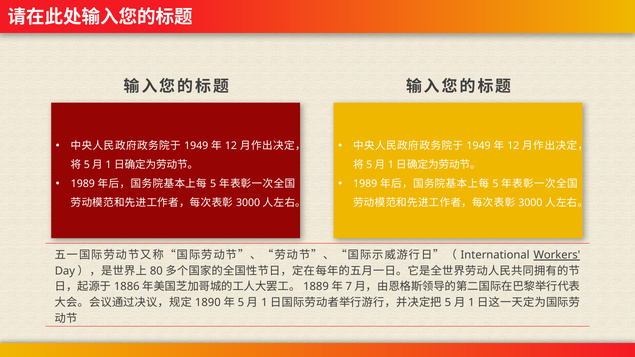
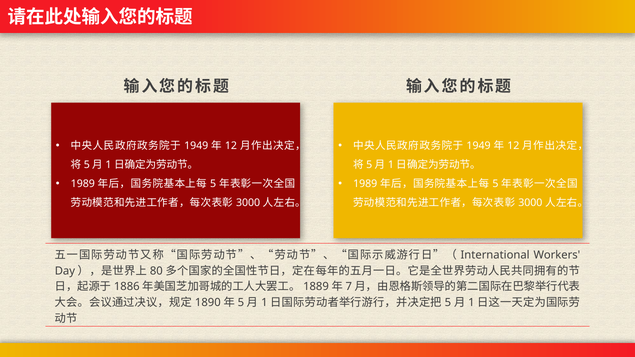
Workers underline: present -> none
